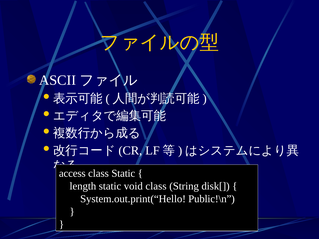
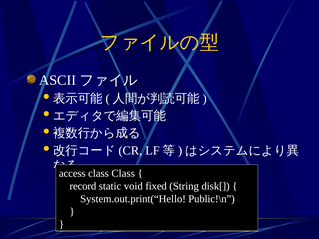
class Static: Static -> Class
length: length -> record
void class: class -> fixed
